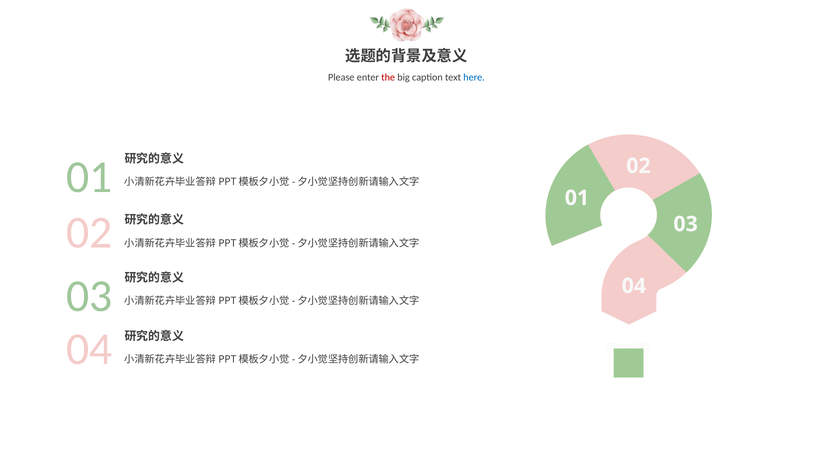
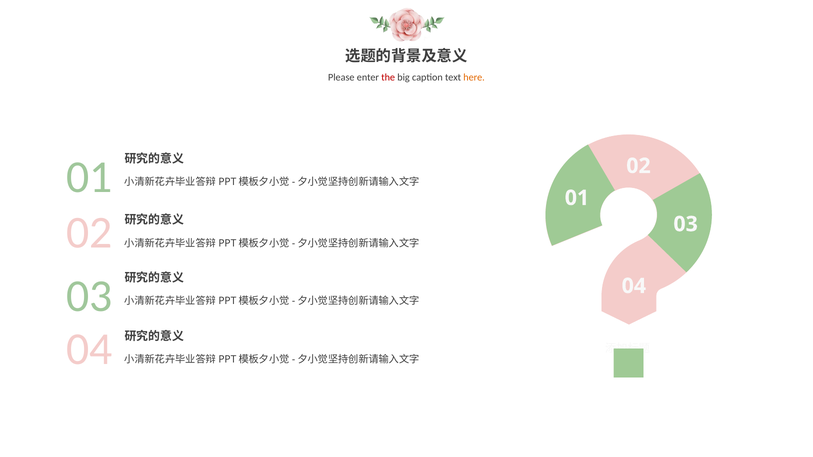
here colour: blue -> orange
